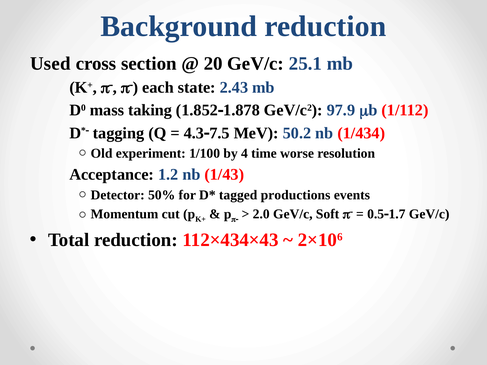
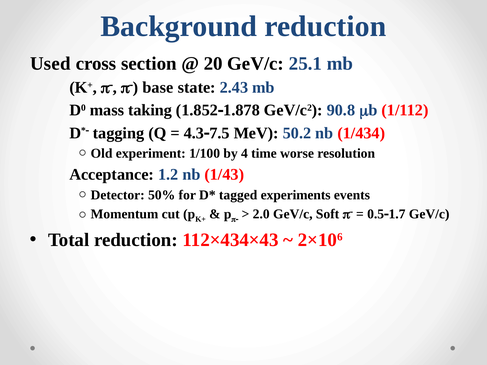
each: each -> base
97.9: 97.9 -> 90.8
productions: productions -> experiments
